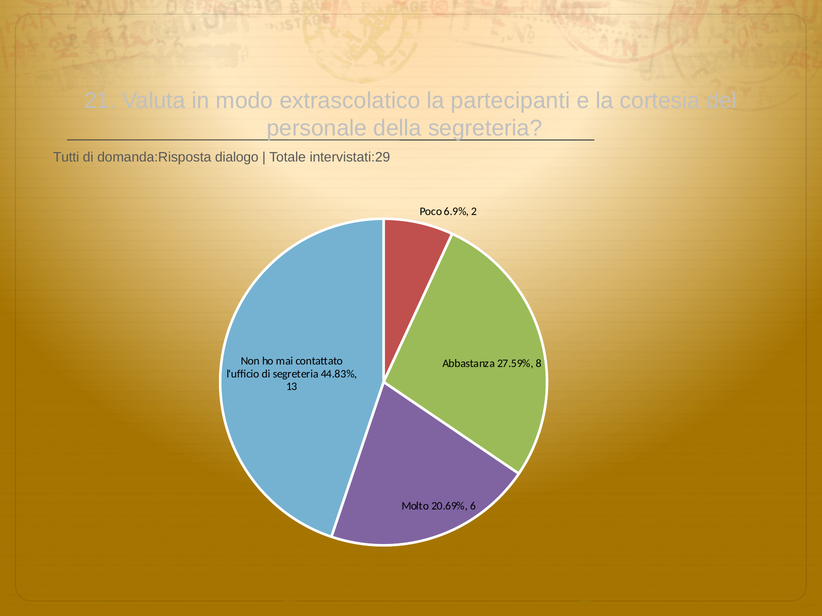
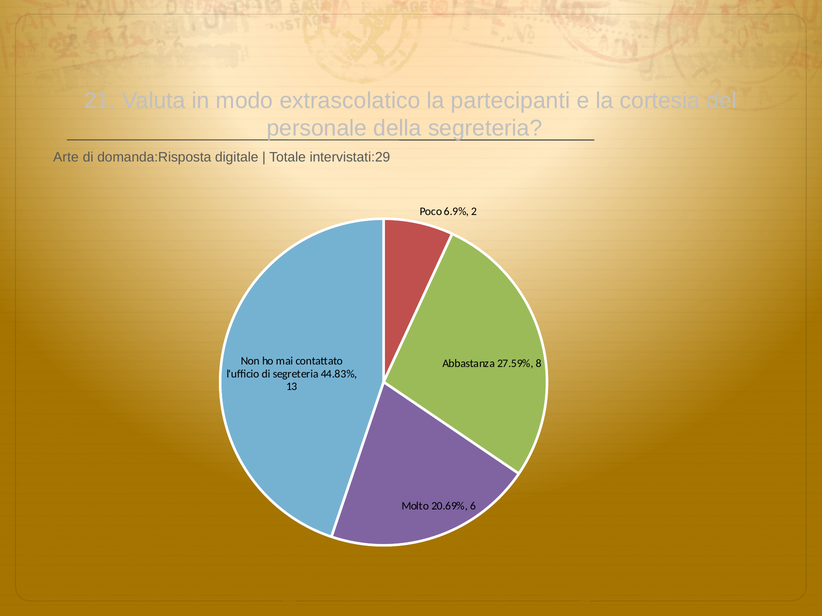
Tutti: Tutti -> Arte
dialogo: dialogo -> digitale
